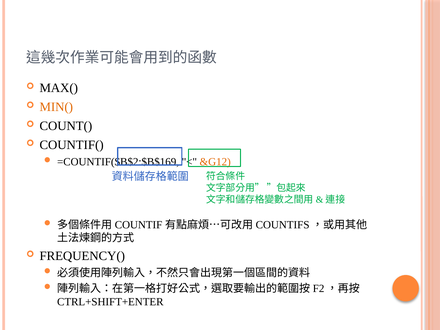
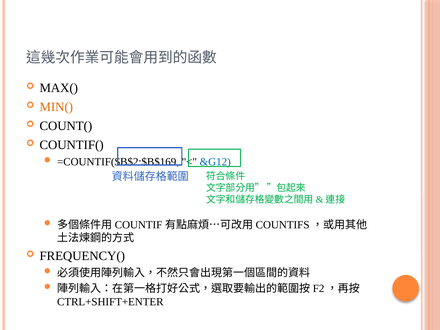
&G12 colour: orange -> blue
